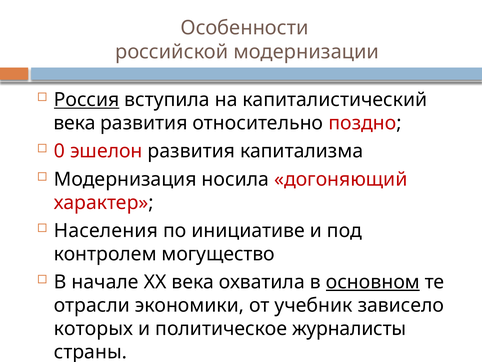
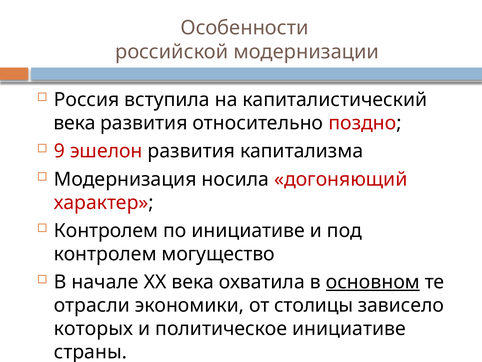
Россия underline: present -> none
0: 0 -> 9
Населения at (106, 230): Населения -> Контролем
учебник: учебник -> столицы
политическое журналисты: журналисты -> инициативе
